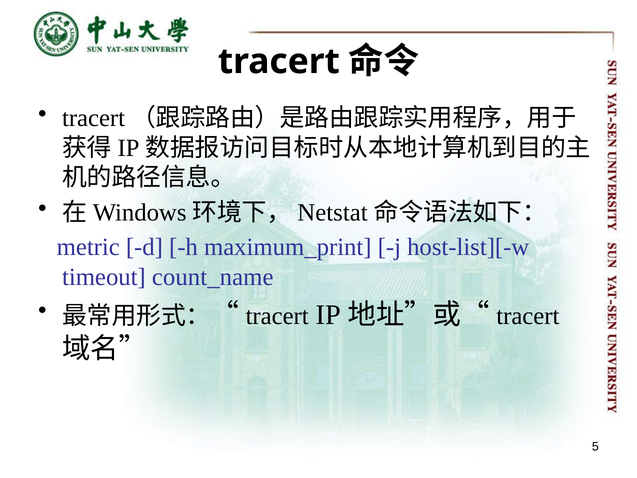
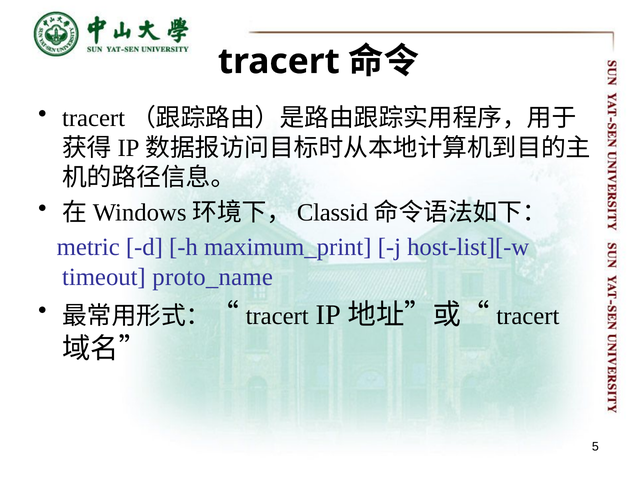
Netstat: Netstat -> Classid
count_name: count_name -> proto_name
